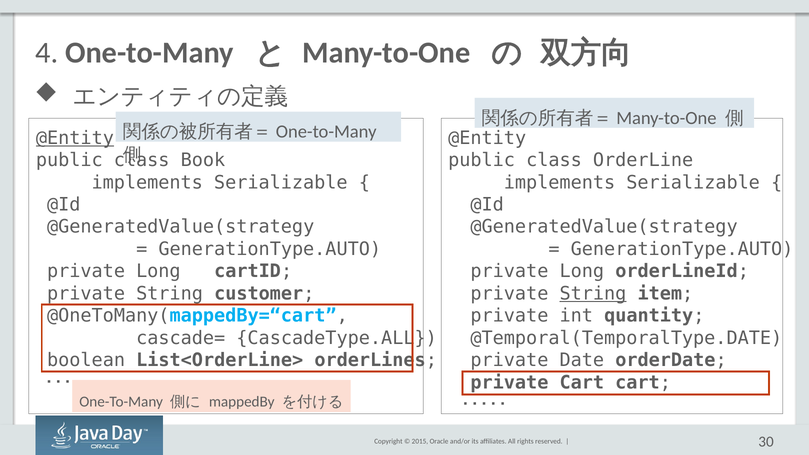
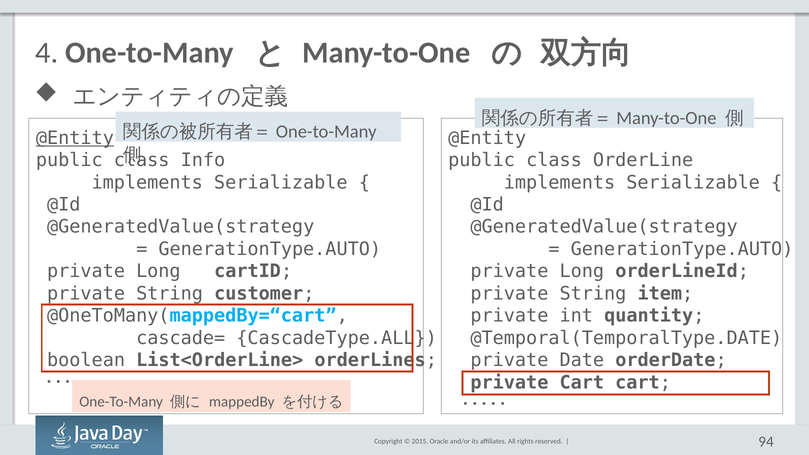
Book: Book -> Info
String at (593, 294) underline: present -> none
30: 30 -> 94
